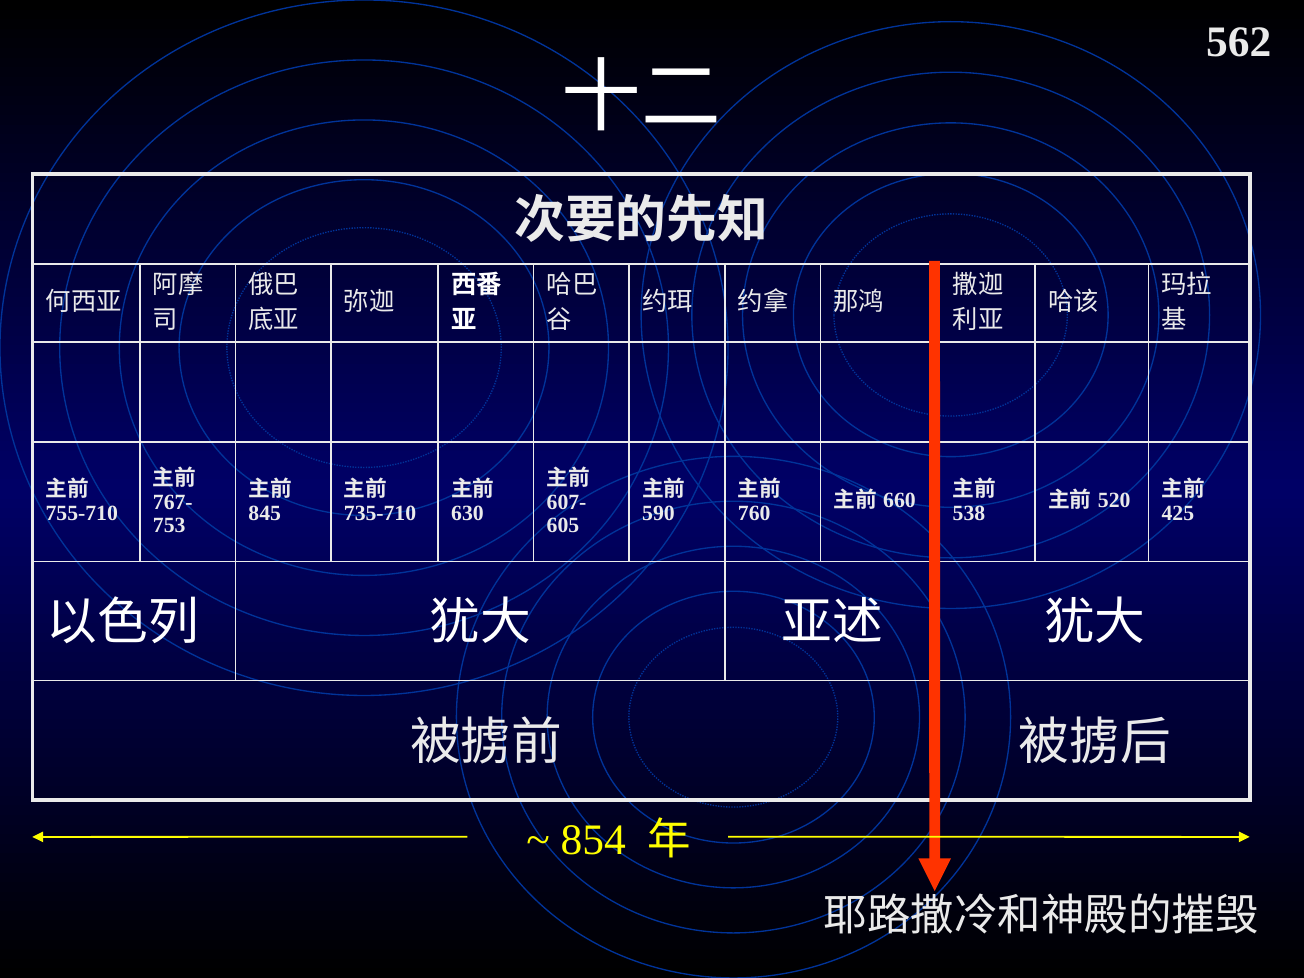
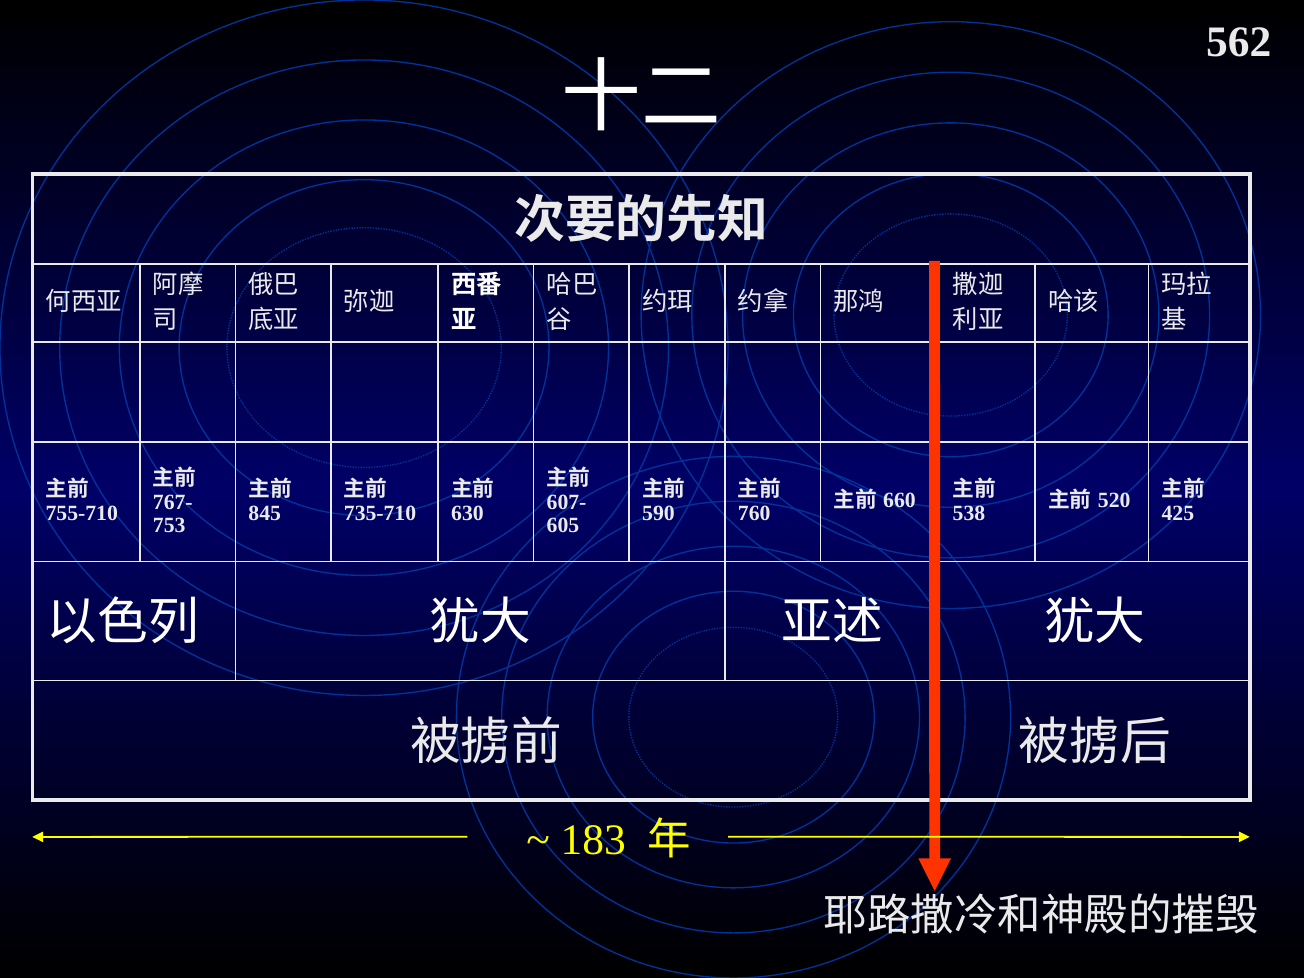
854: 854 -> 183
